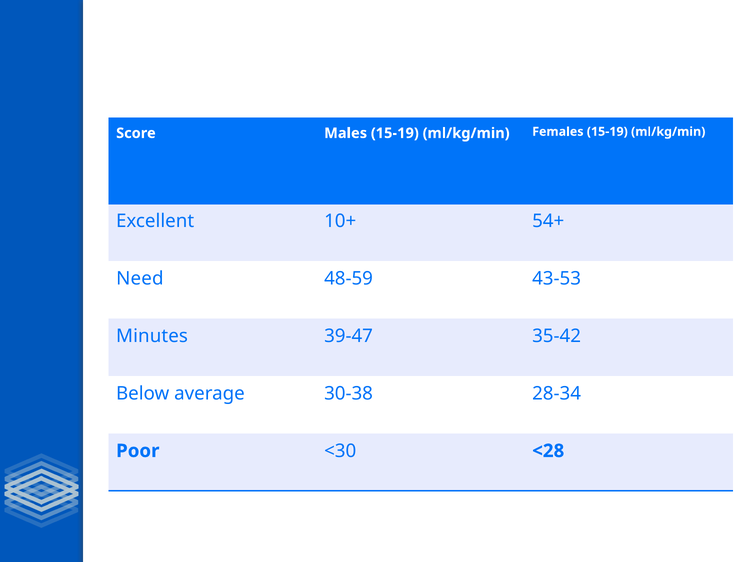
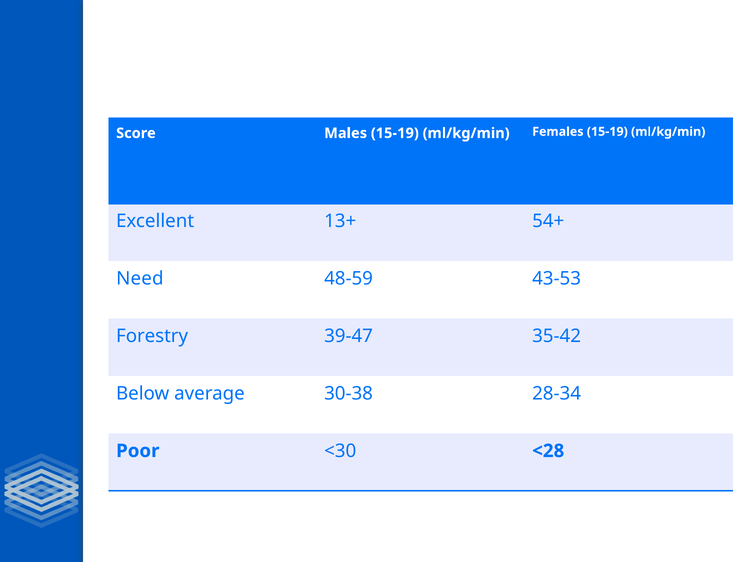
10+: 10+ -> 13+
Minutes: Minutes -> Forestry
